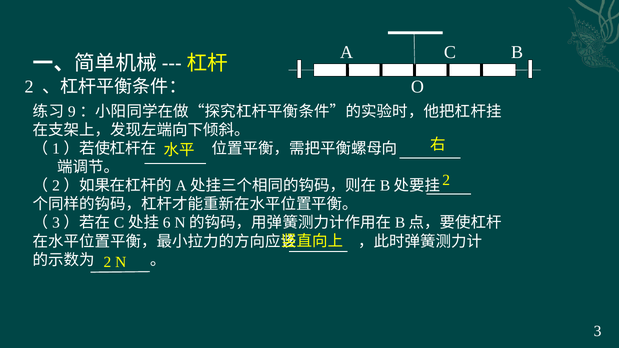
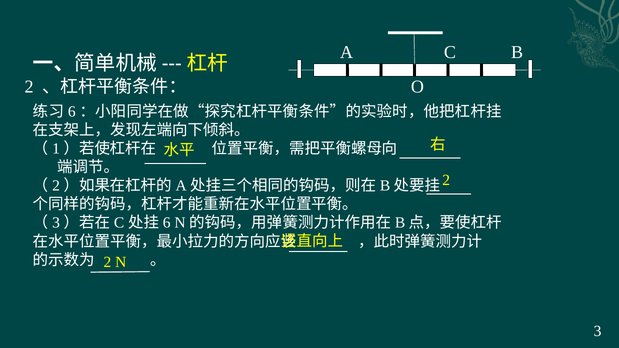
9: 9 -> 6
